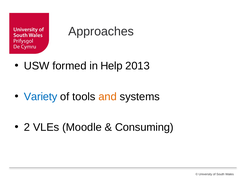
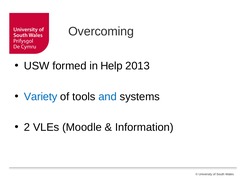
Approaches: Approaches -> Overcoming
and colour: orange -> blue
Consuming: Consuming -> Information
